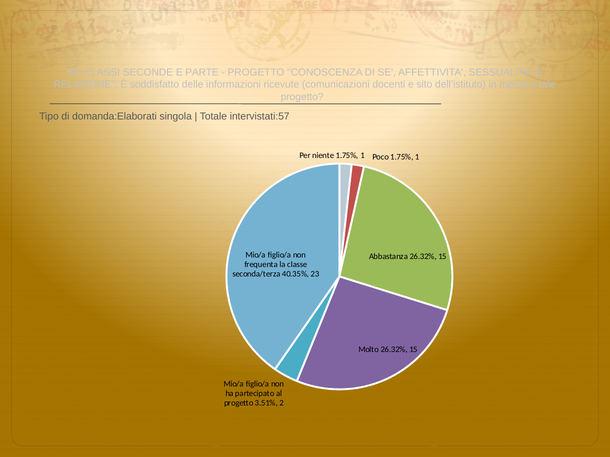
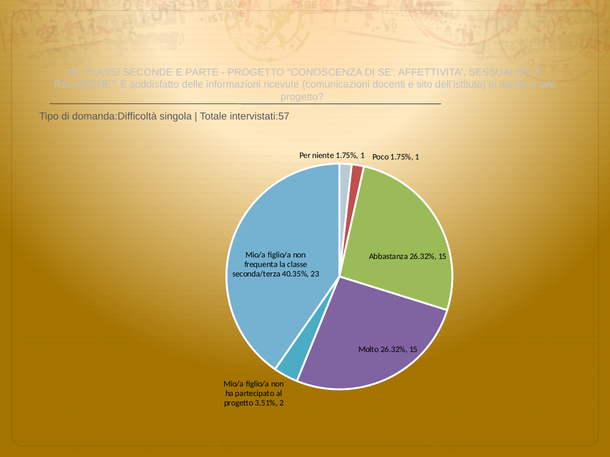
domanda:Elaborati: domanda:Elaborati -> domanda:Difficoltà
